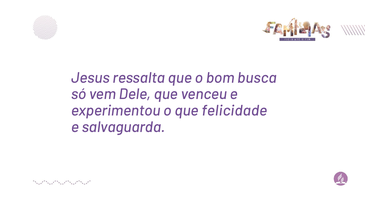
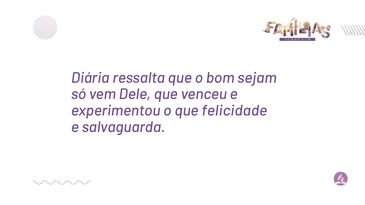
Jesus: Jesus -> Diária
busca: busca -> sejam
